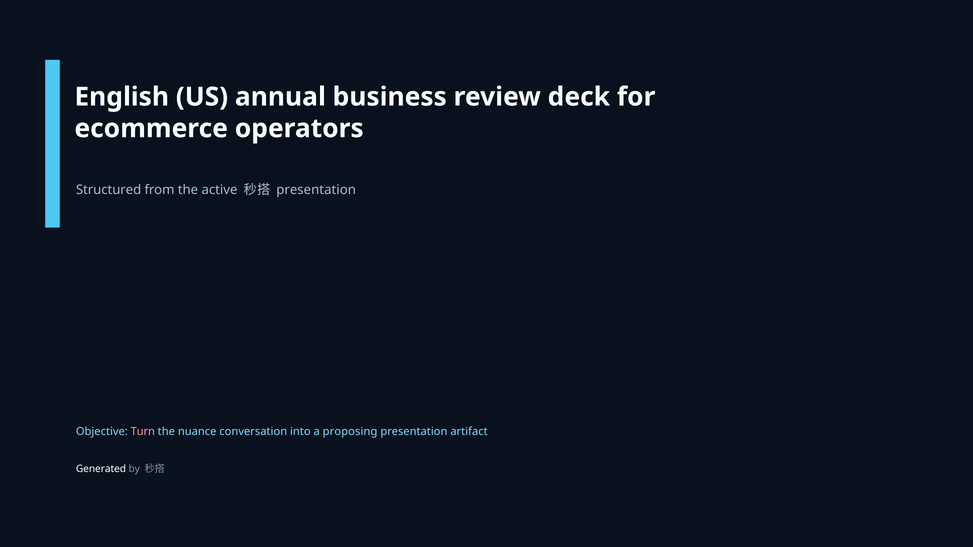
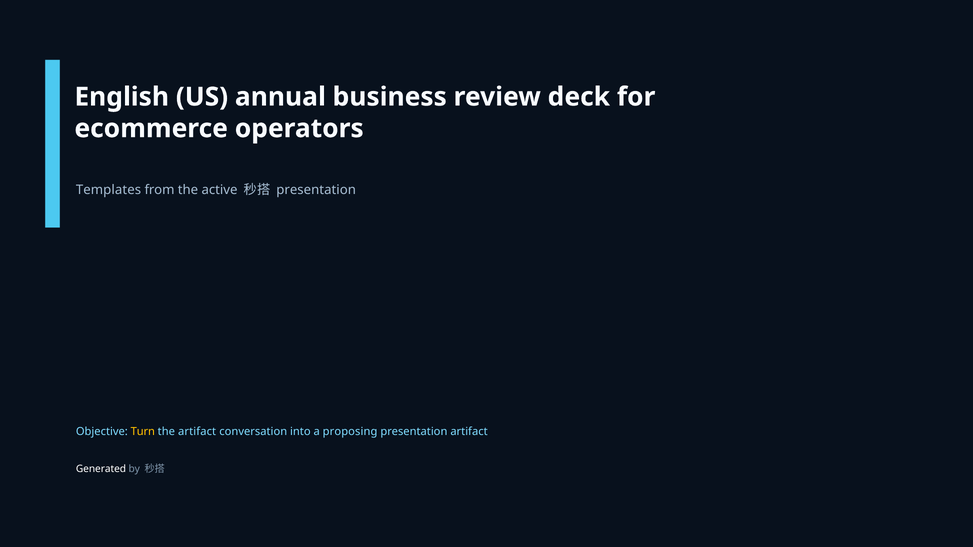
Structured: Structured -> Templates
Turn colour: pink -> yellow
the nuance: nuance -> artifact
